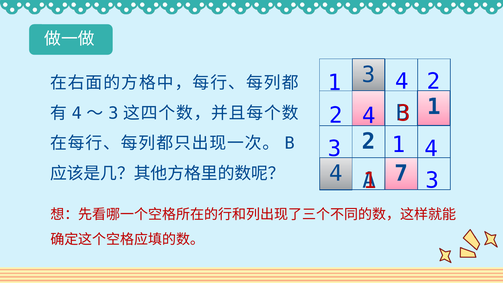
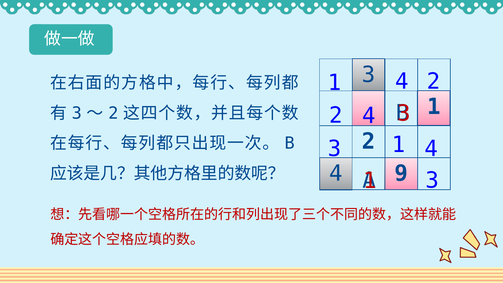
4 at (77, 113): 4 -> 3
3 at (113, 113): 3 -> 2
7: 7 -> 9
